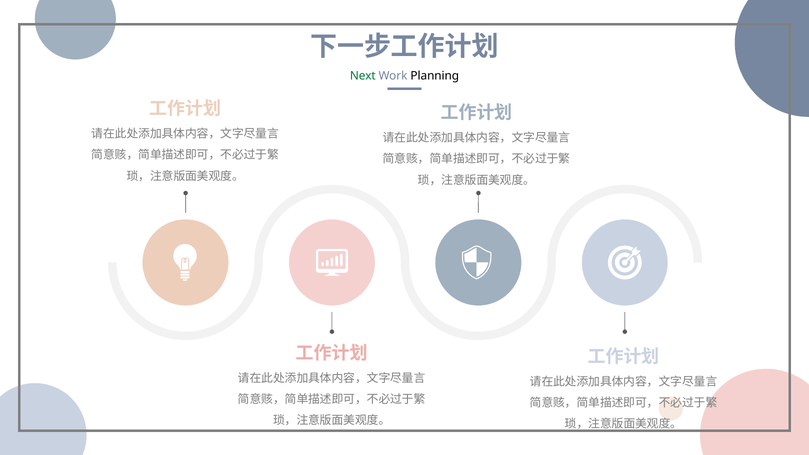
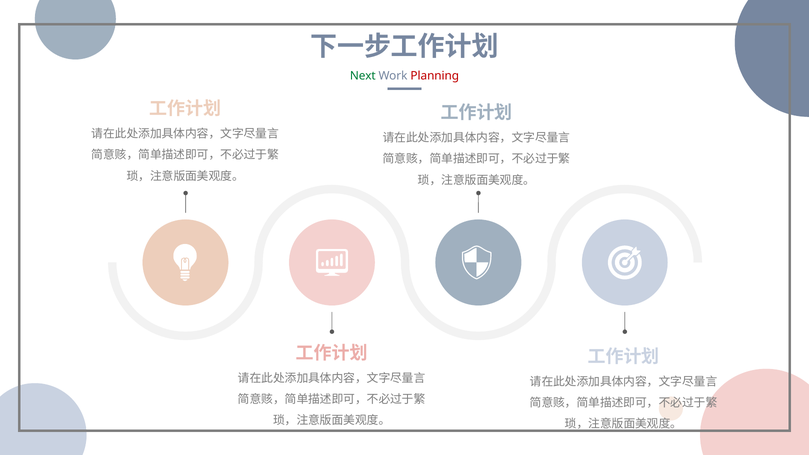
Planning colour: black -> red
